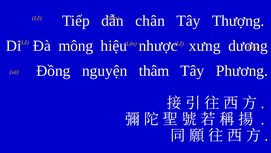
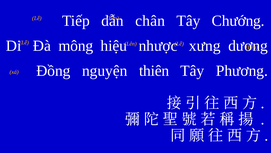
Thượng: Thượng -> Chướng
thâm: thâm -> thiên
